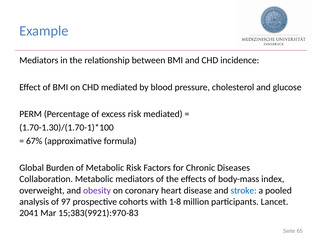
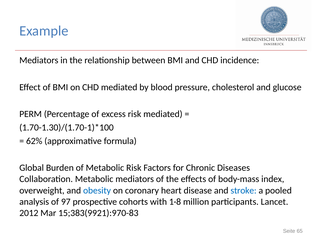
67%: 67% -> 62%
obesity colour: purple -> blue
2041: 2041 -> 2012
